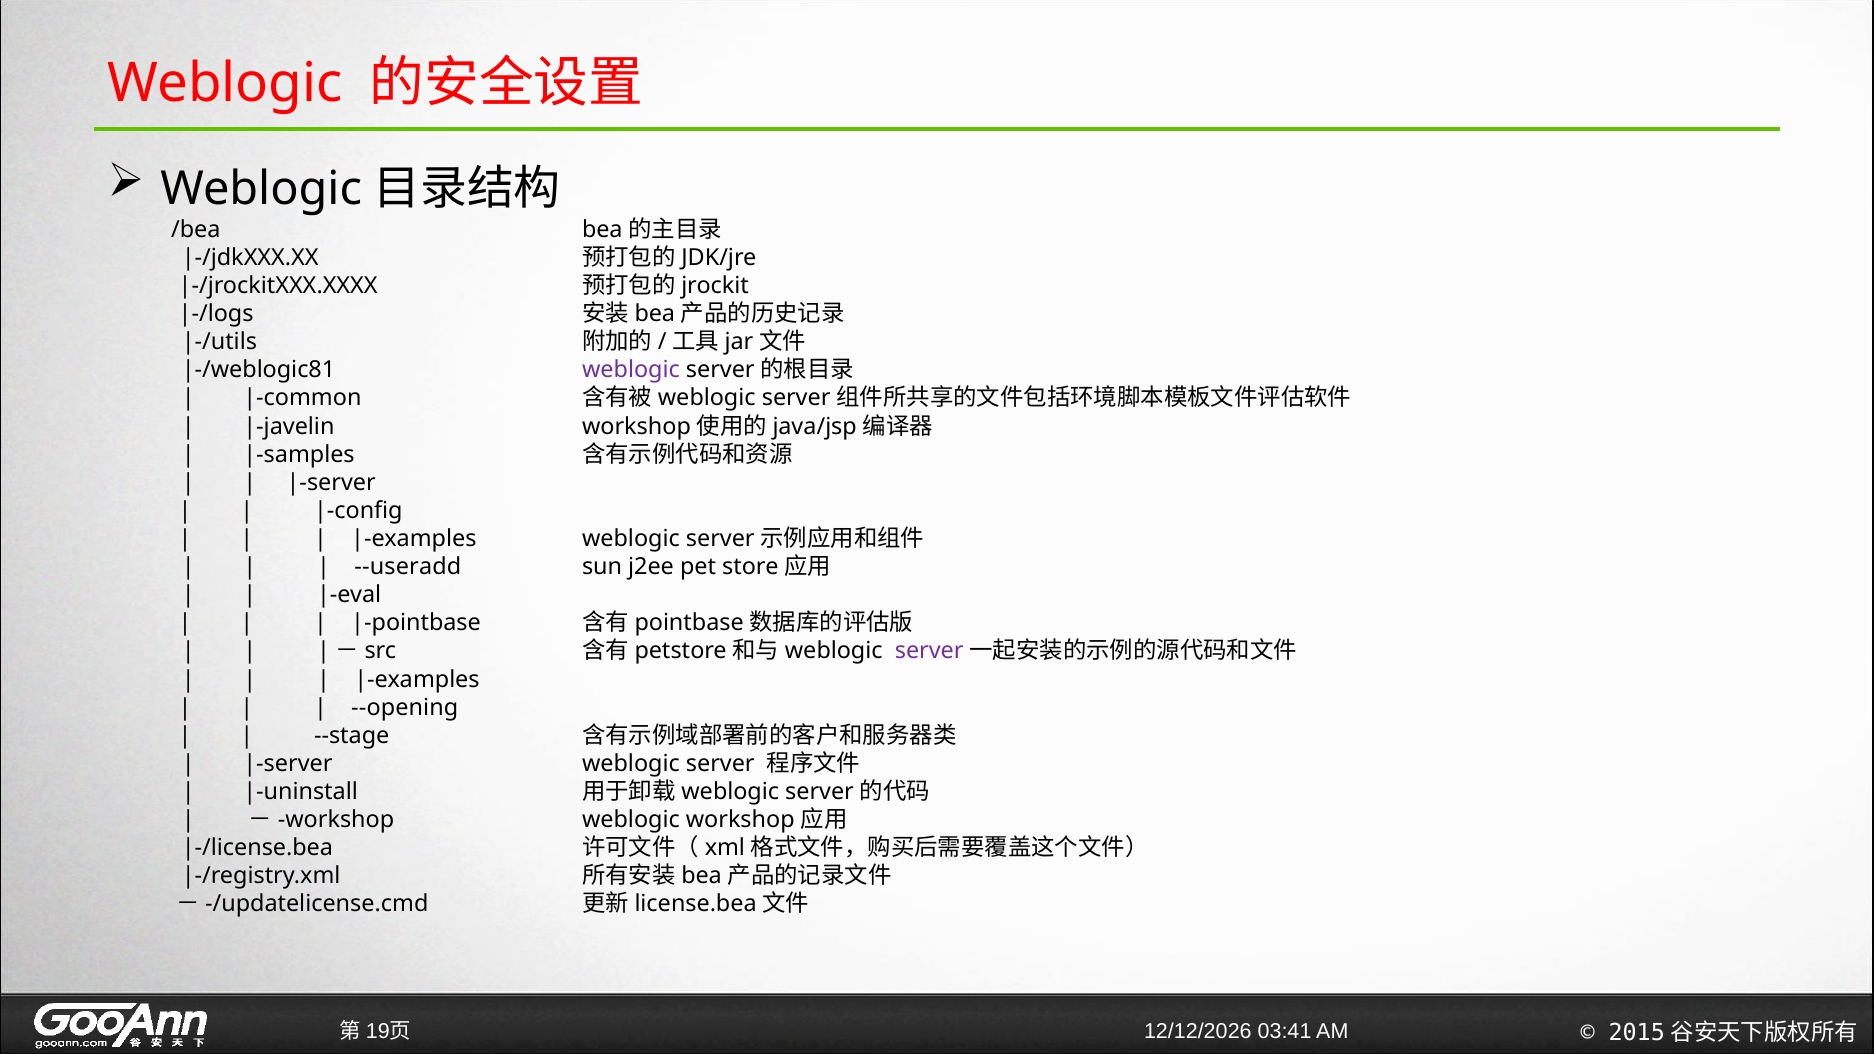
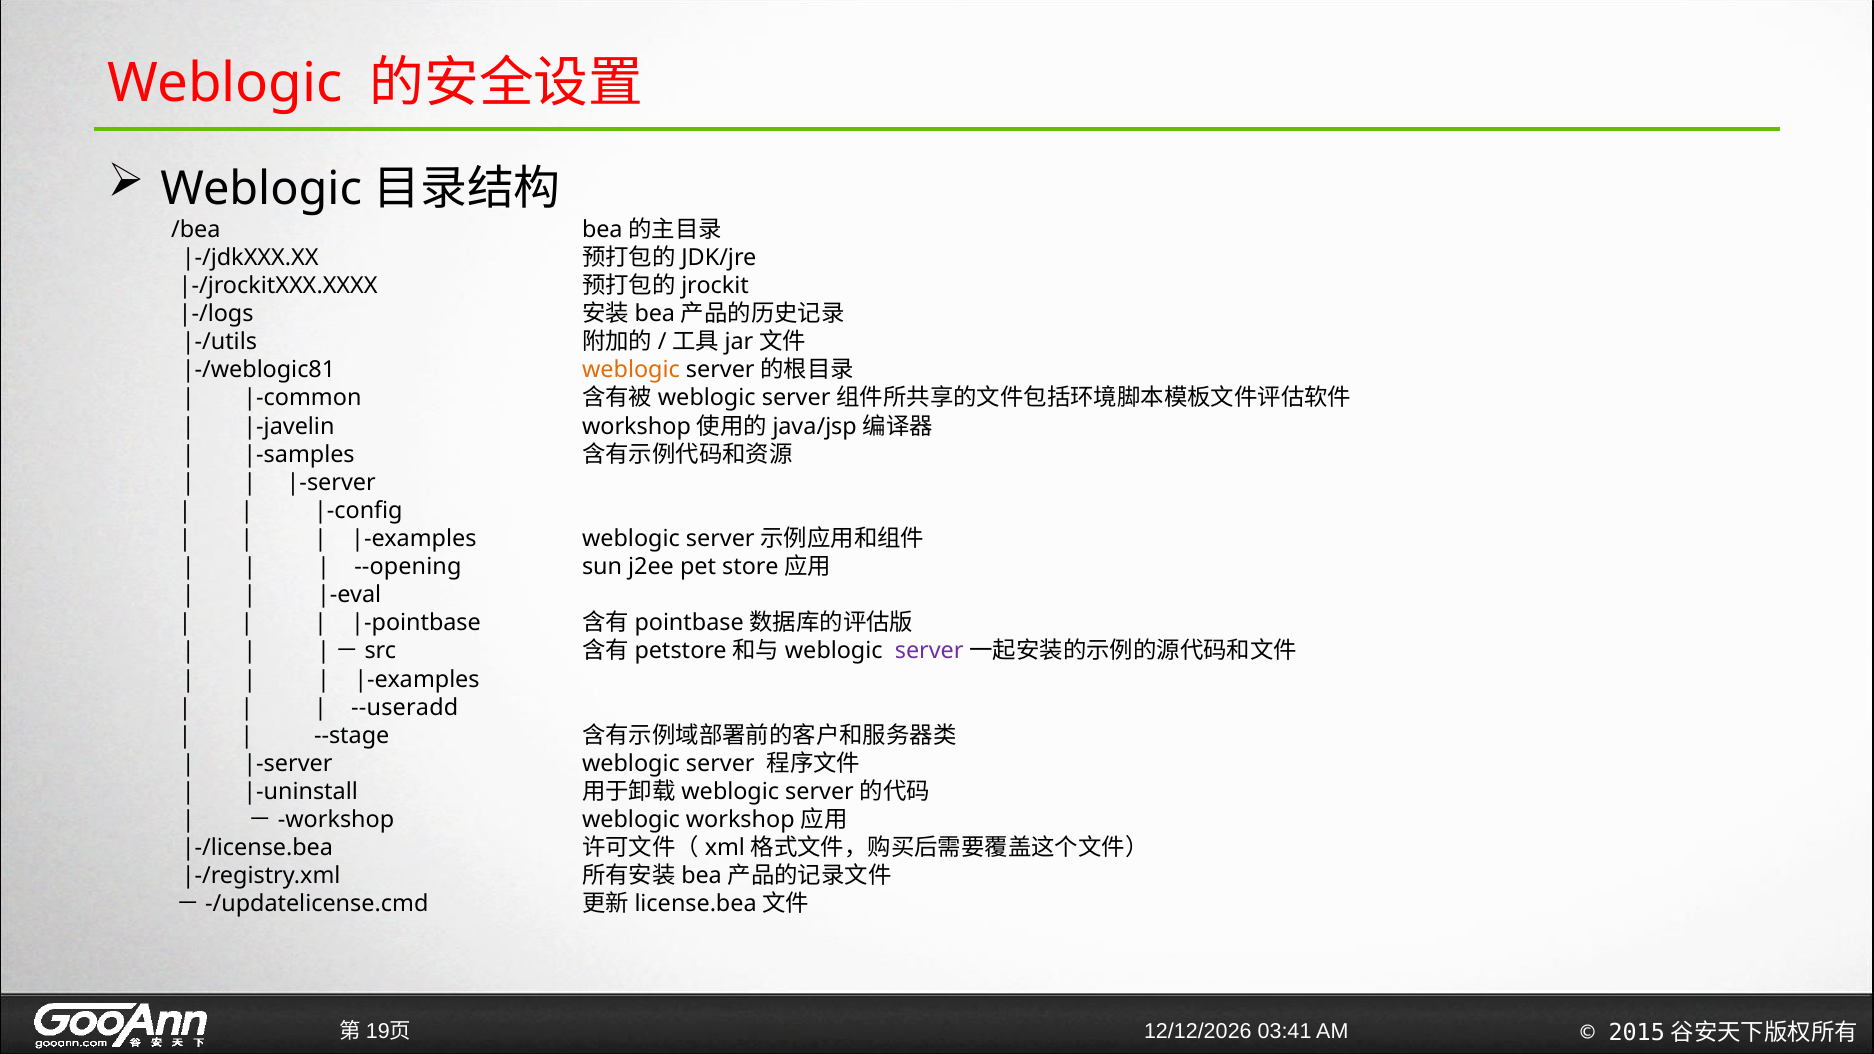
weblogic at (631, 370) colour: purple -> orange
--useradd: --useradd -> --opening
--opening: --opening -> --useradd
